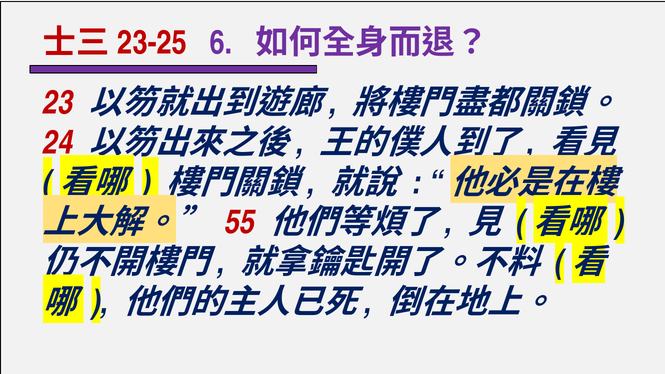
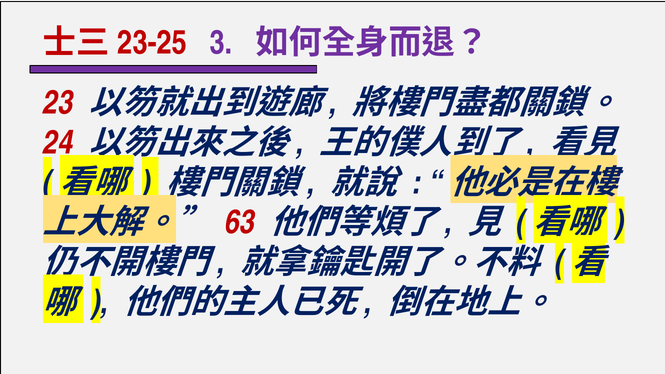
6: 6 -> 3
55: 55 -> 63
